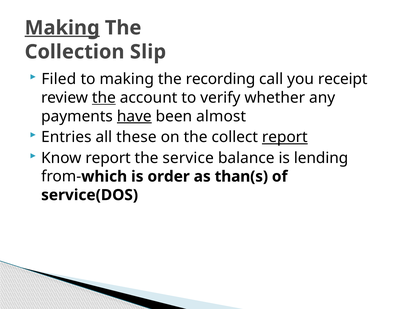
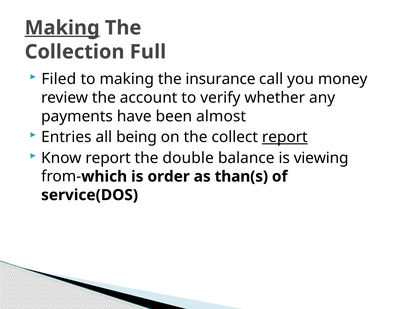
Slip: Slip -> Full
recording: recording -> insurance
receipt: receipt -> money
the at (104, 98) underline: present -> none
have underline: present -> none
these: these -> being
service: service -> double
lending: lending -> viewing
